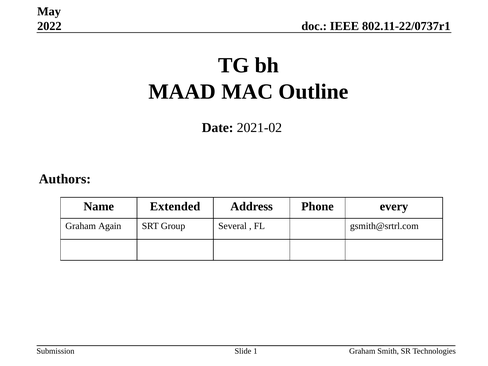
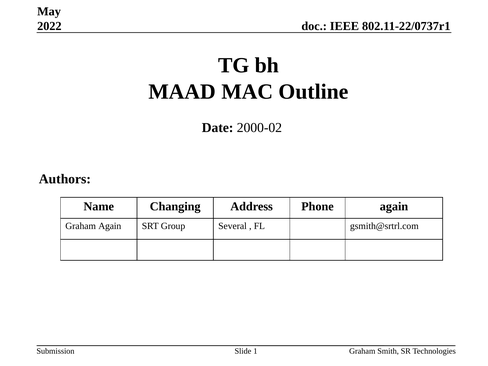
2021-02: 2021-02 -> 2000-02
Extended: Extended -> Changing
Phone every: every -> again
